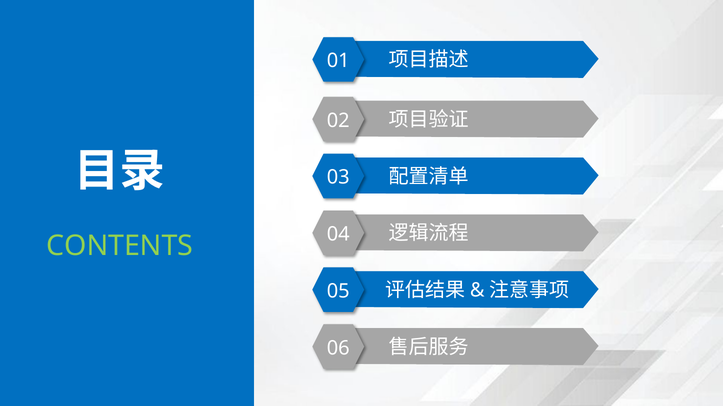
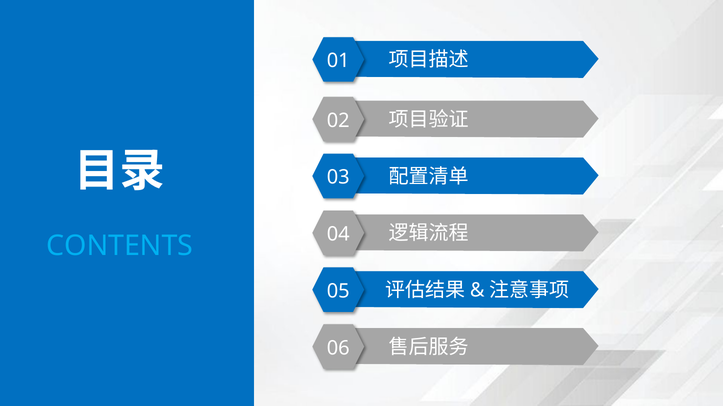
CONTENTS colour: light green -> light blue
